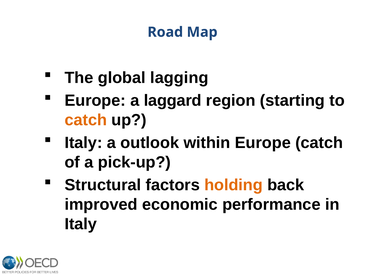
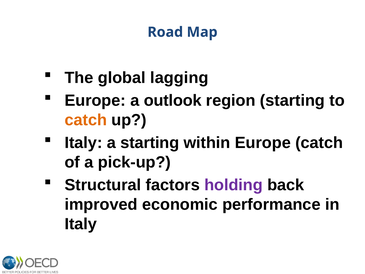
laggard: laggard -> outlook
a outlook: outlook -> starting
holding colour: orange -> purple
